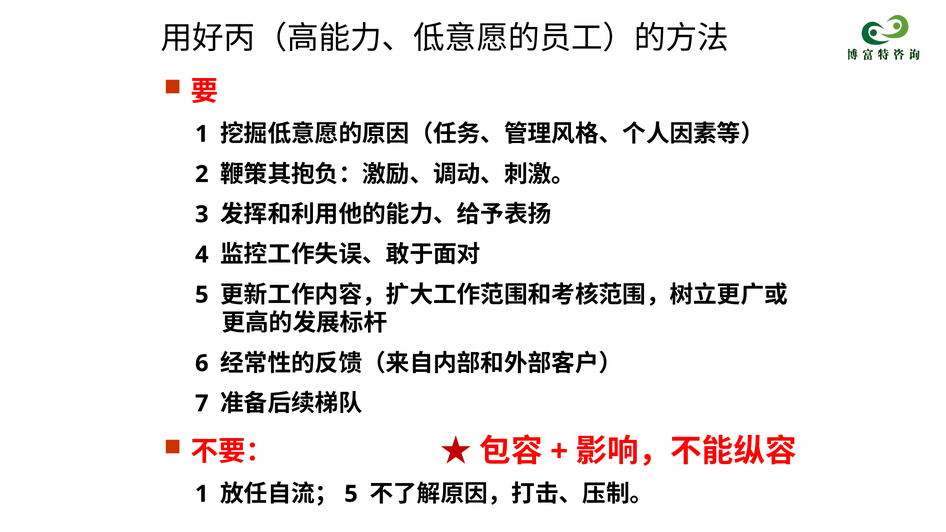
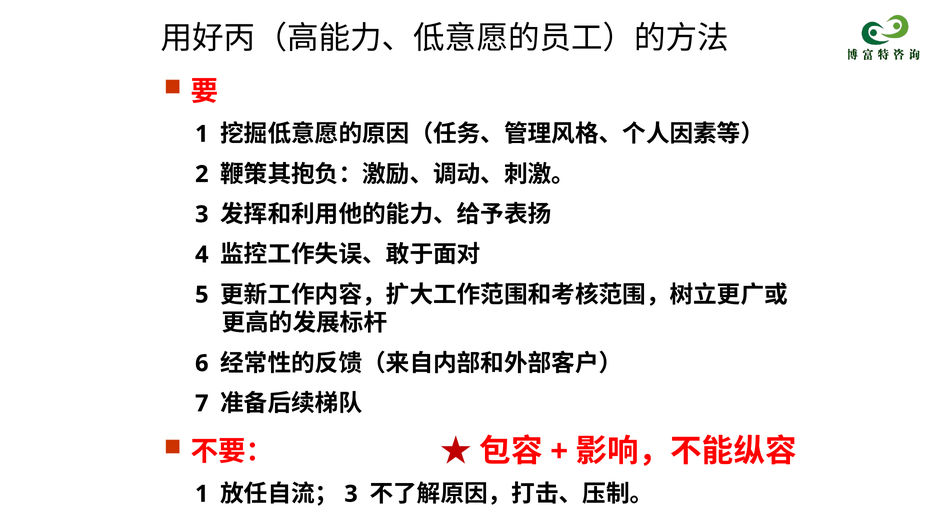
5 at (351, 494): 5 -> 3
